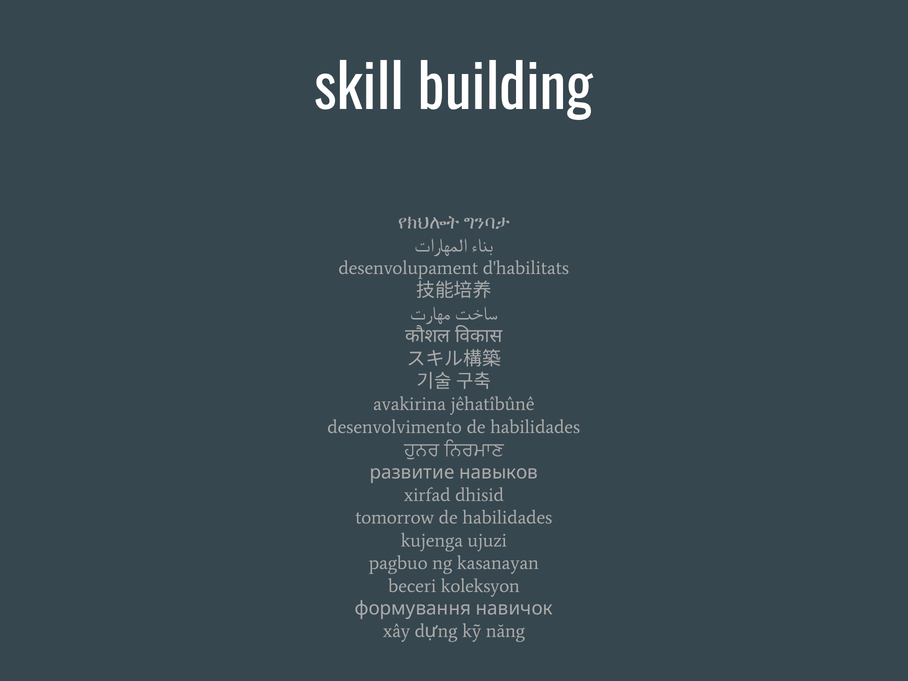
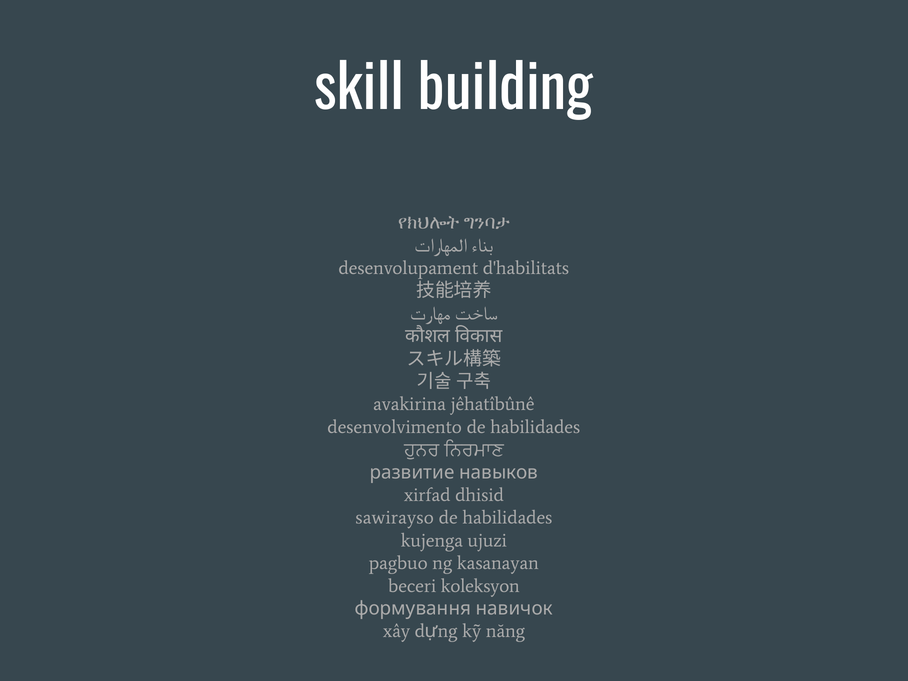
tomorrow: tomorrow -> sawirayso
